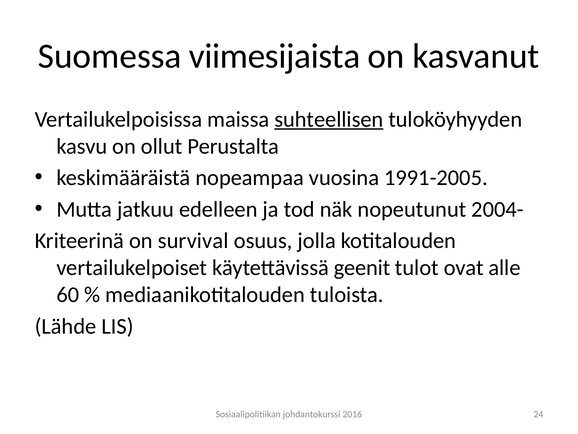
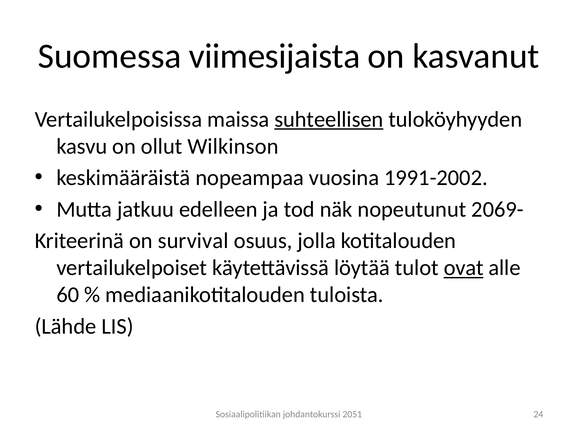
Perustalta: Perustalta -> Wilkinson
1991-2005: 1991-2005 -> 1991-2002
2004-: 2004- -> 2069-
geenit: geenit -> löytää
ovat underline: none -> present
2016: 2016 -> 2051
